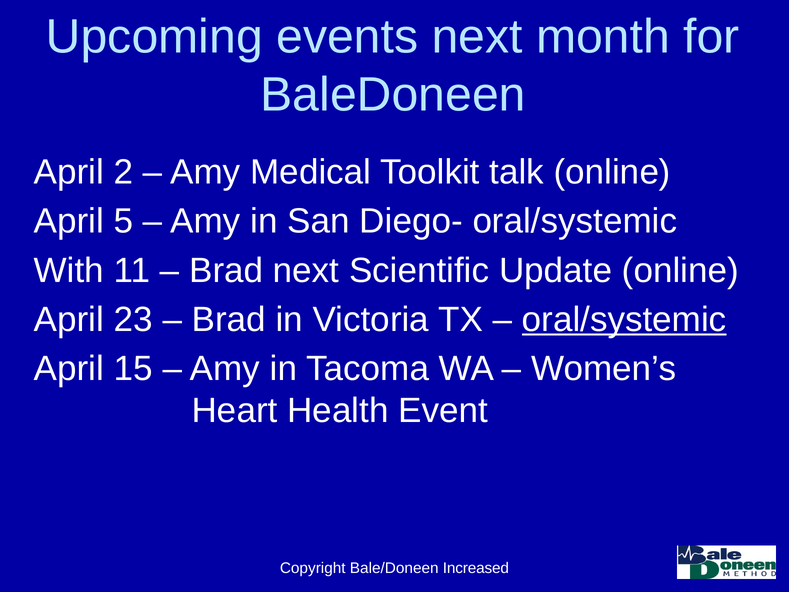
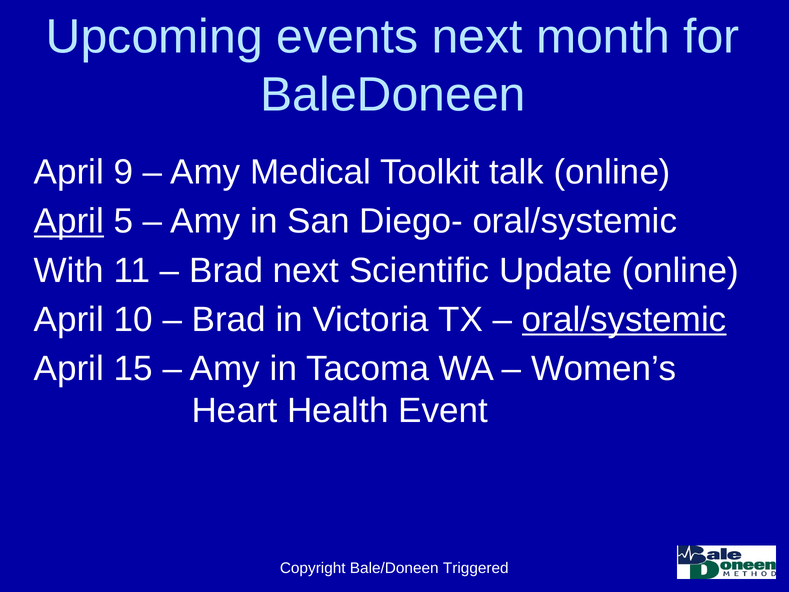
2: 2 -> 9
April at (69, 221) underline: none -> present
23: 23 -> 10
Increased: Increased -> Triggered
